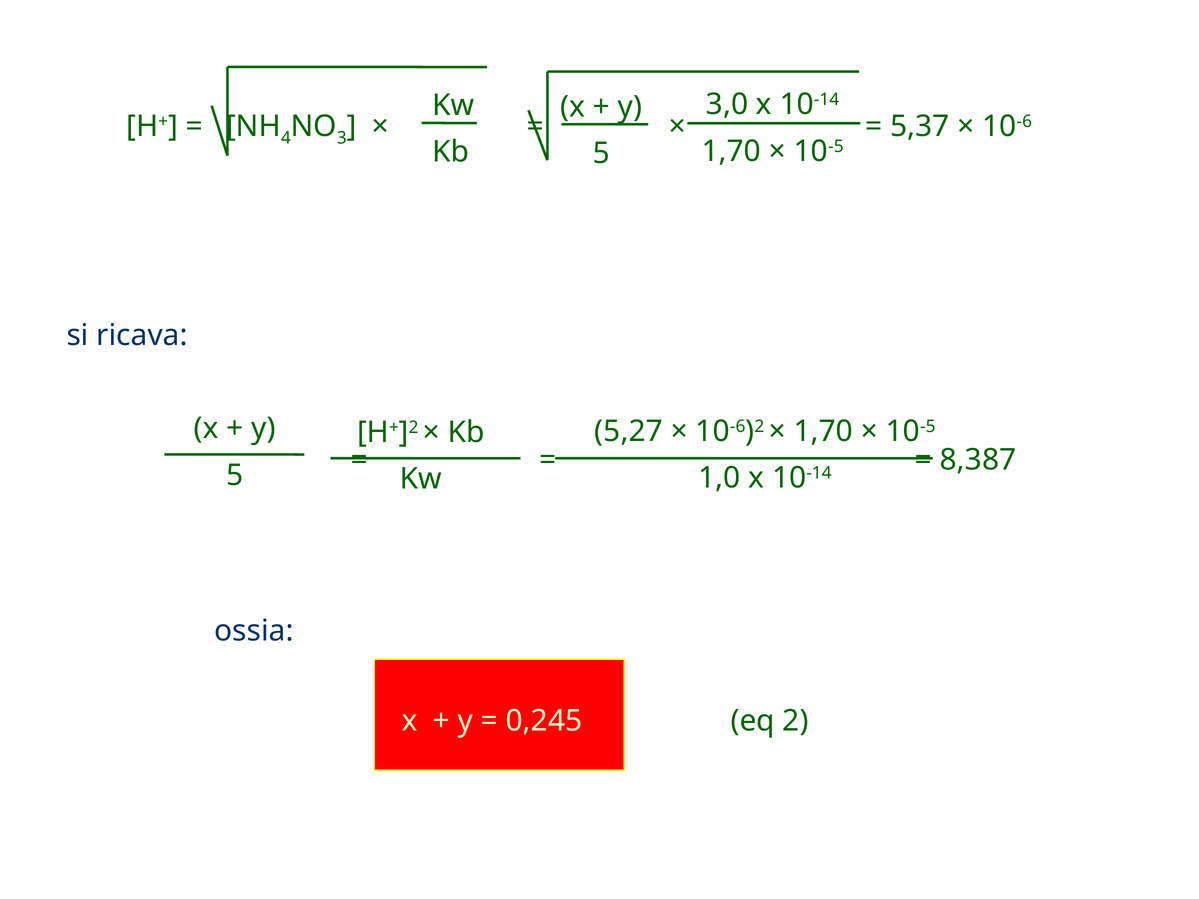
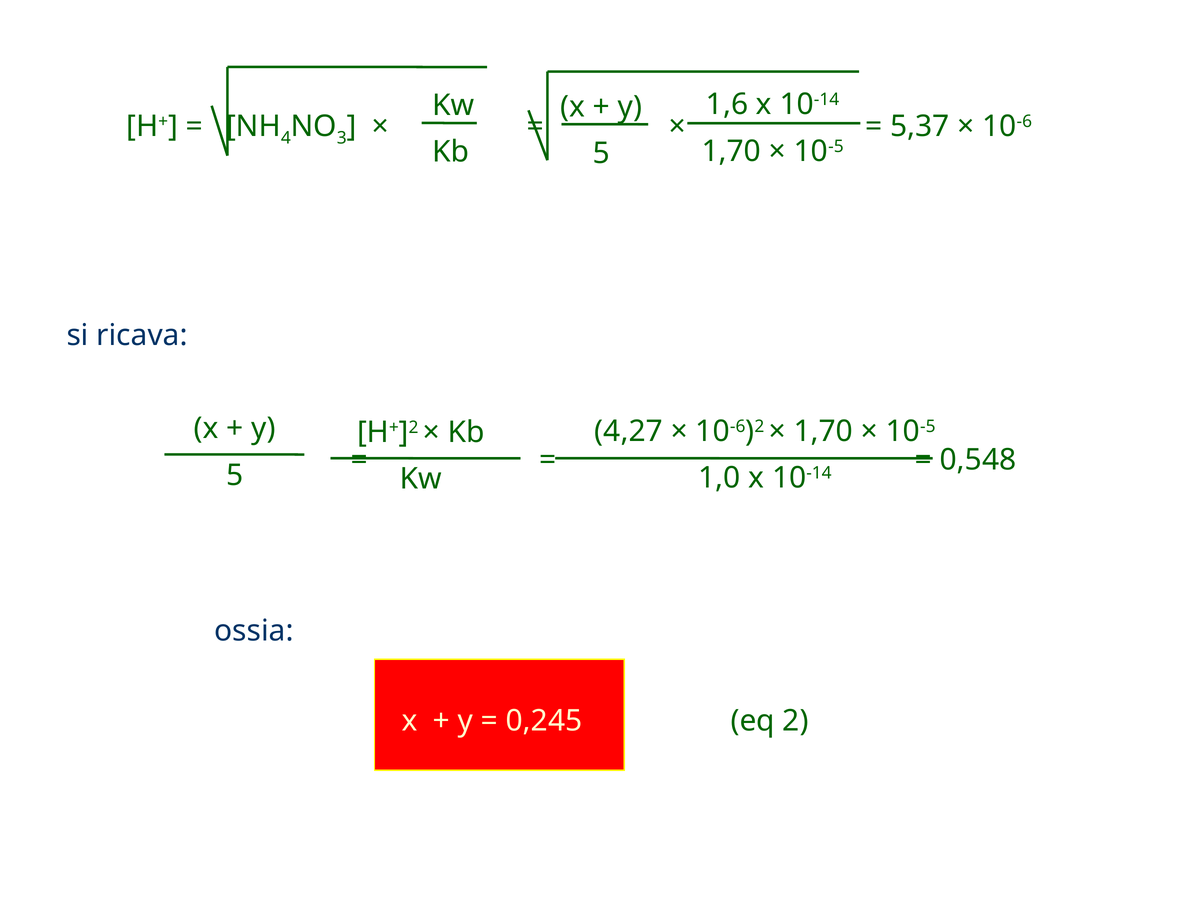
3,0: 3,0 -> 1,6
5,27: 5,27 -> 4,27
8,387: 8,387 -> 0,548
